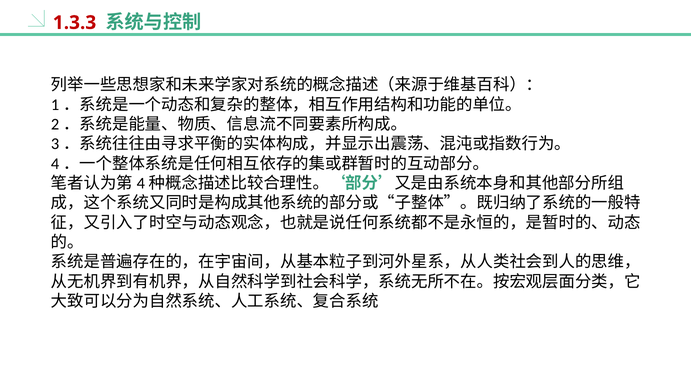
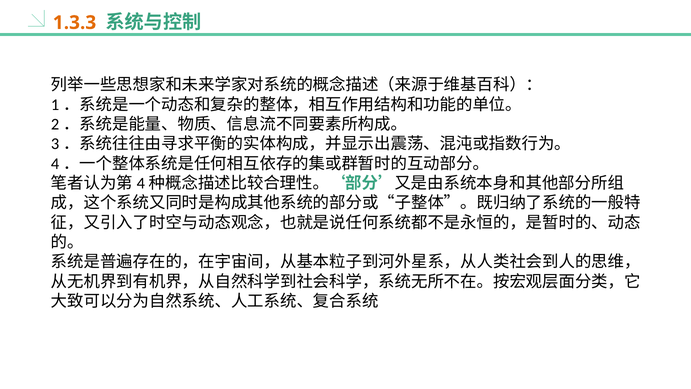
1.3.3 colour: red -> orange
